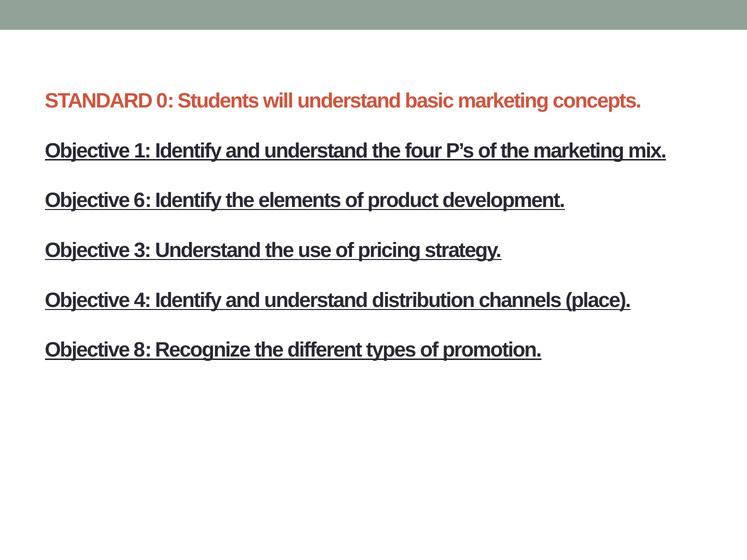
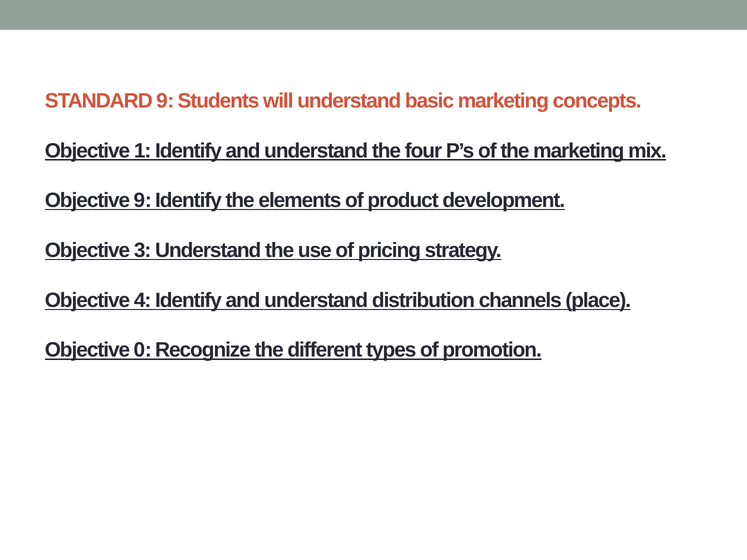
STANDARD 0: 0 -> 9
Objective 6: 6 -> 9
8: 8 -> 0
